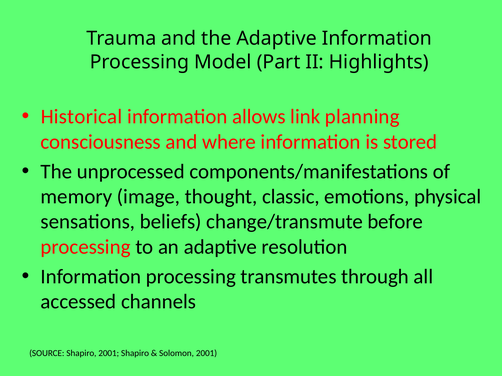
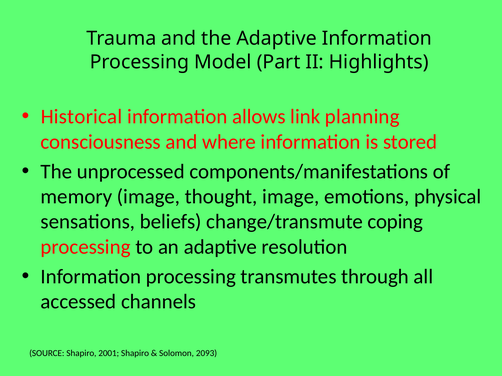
thought classic: classic -> image
before: before -> coping
Solomon 2001: 2001 -> 2093
